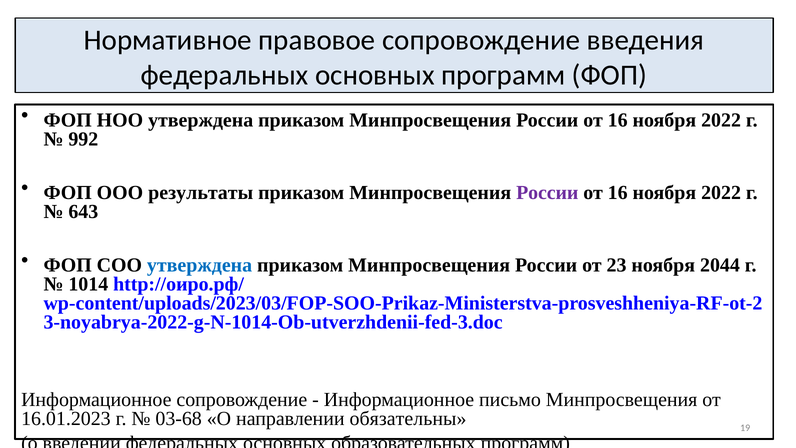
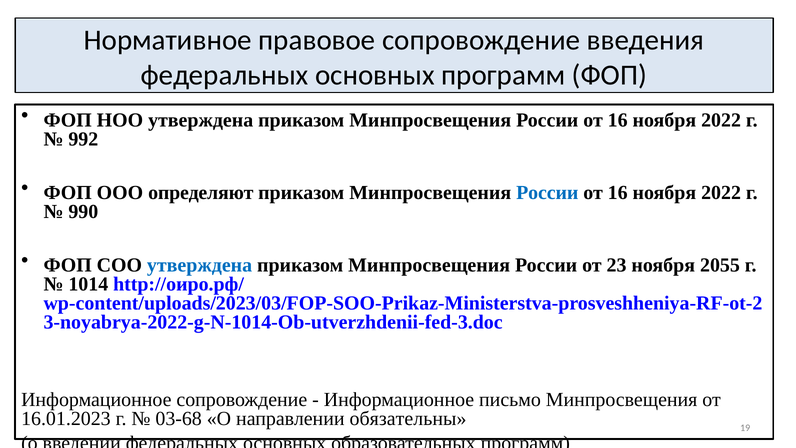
результаты: результаты -> определяют
России at (547, 192) colour: purple -> blue
643: 643 -> 990
2044: 2044 -> 2055
